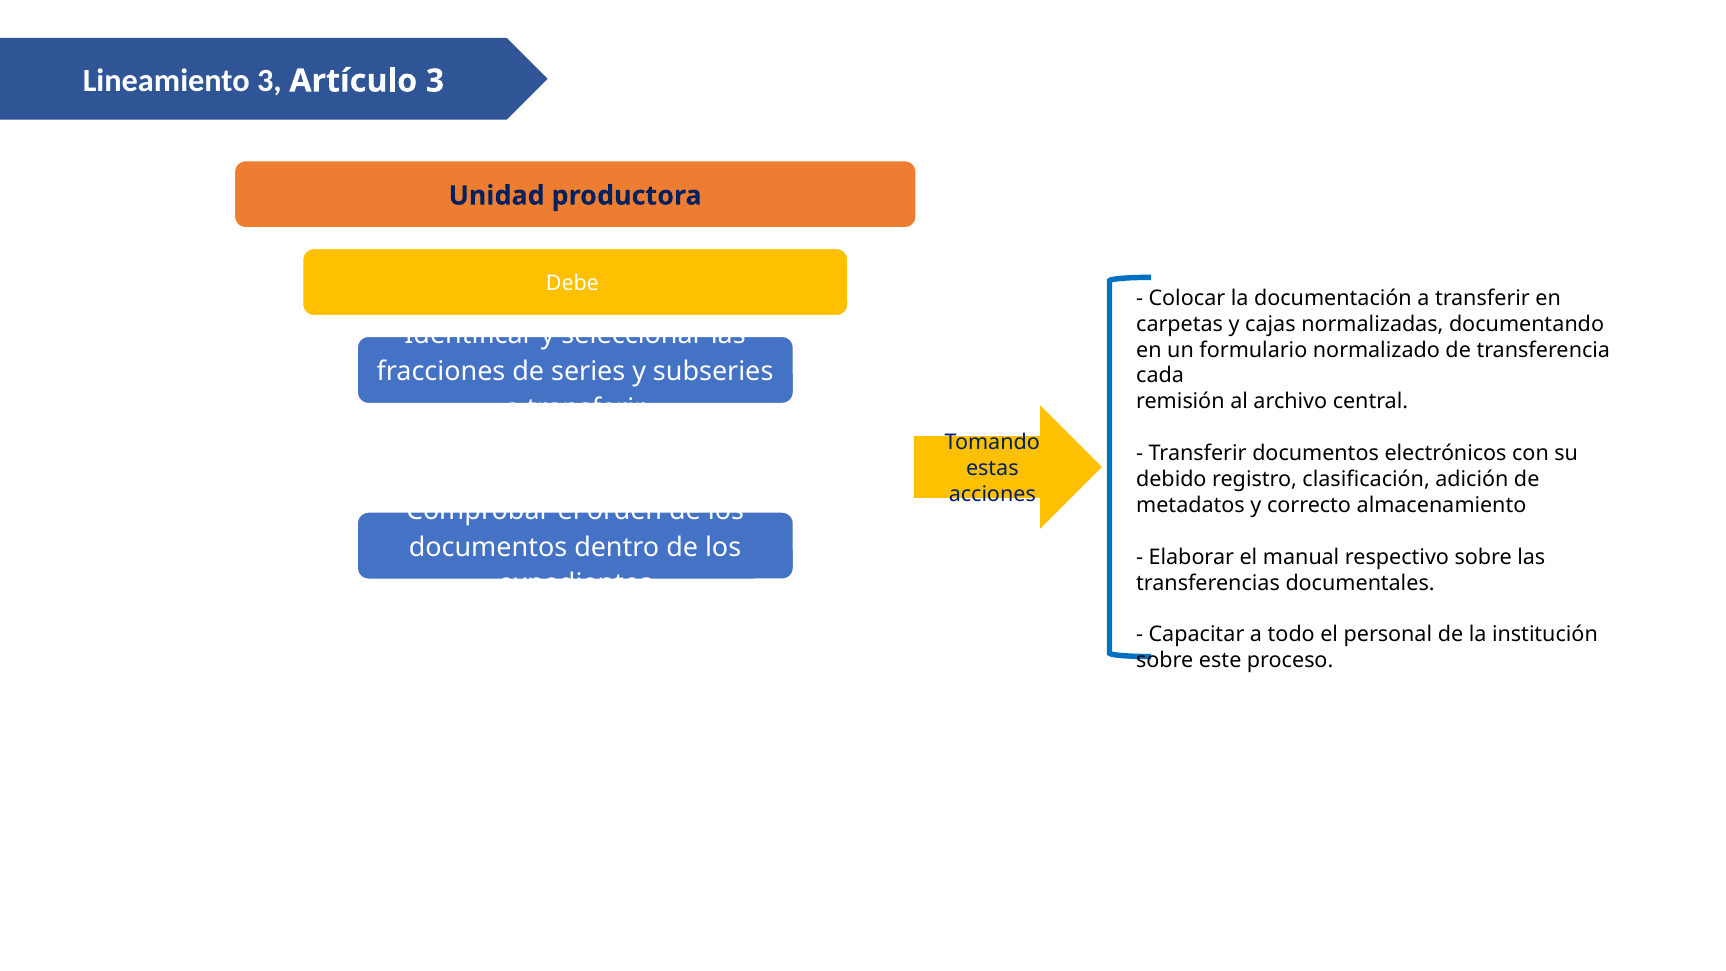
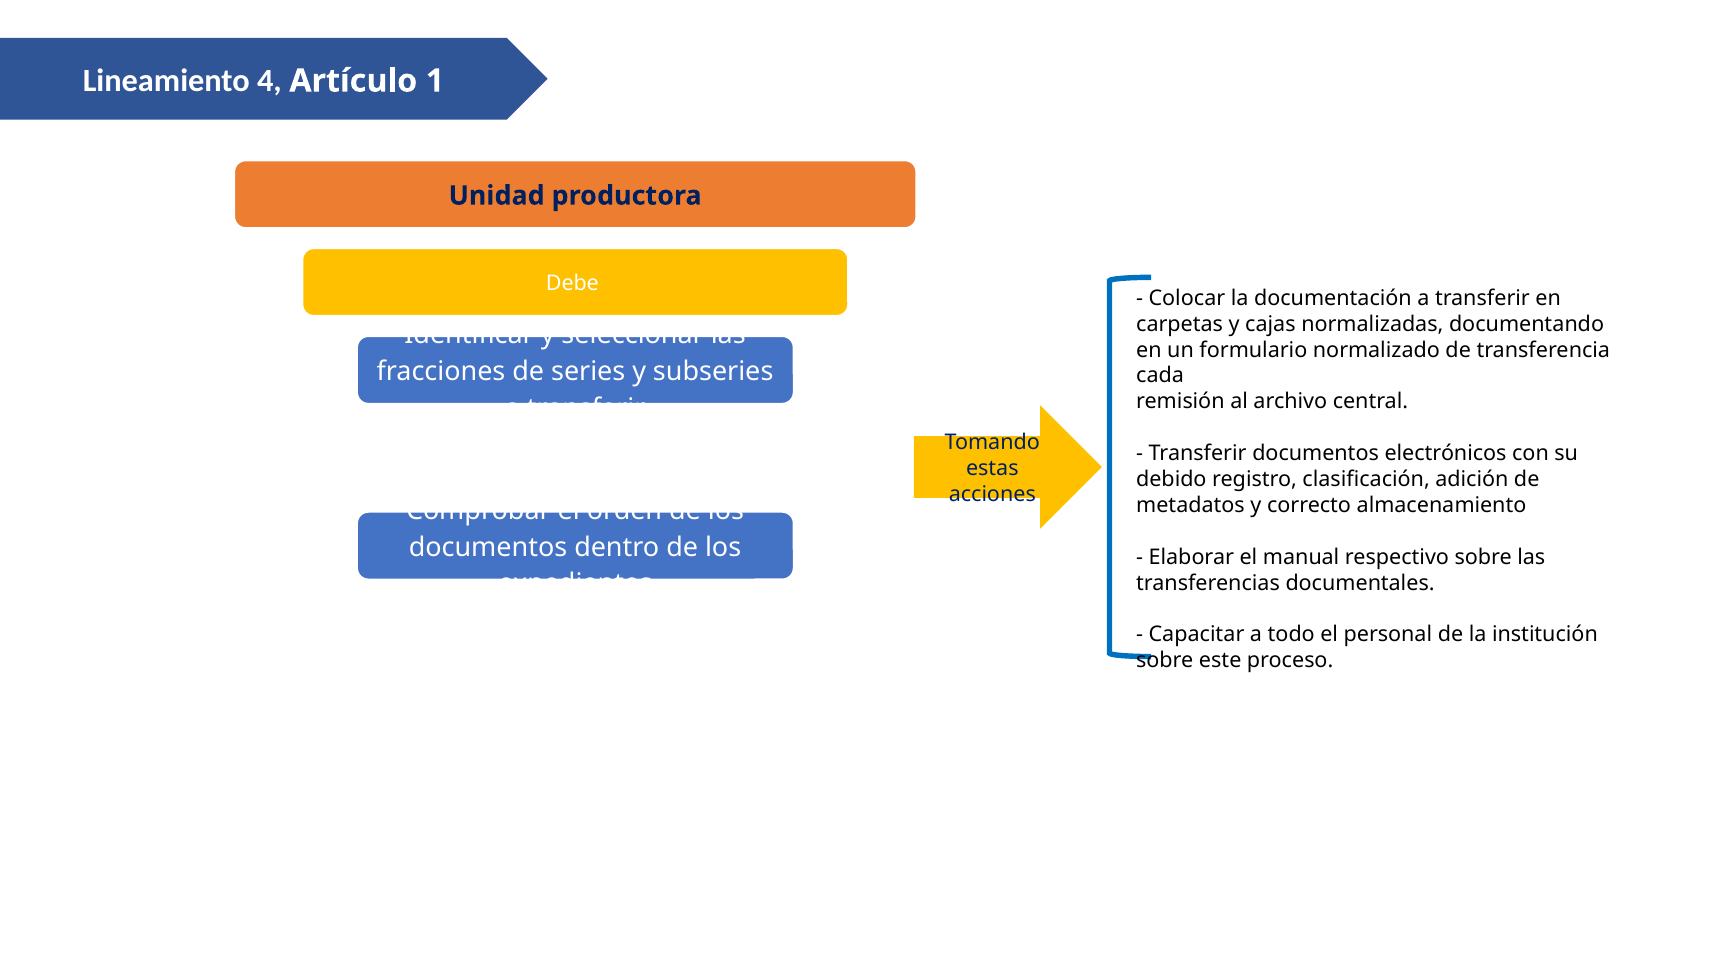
Lineamiento 3: 3 -> 4
Artículo 3: 3 -> 1
